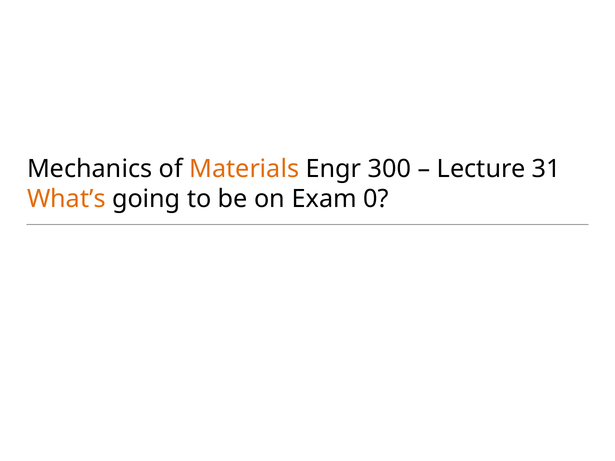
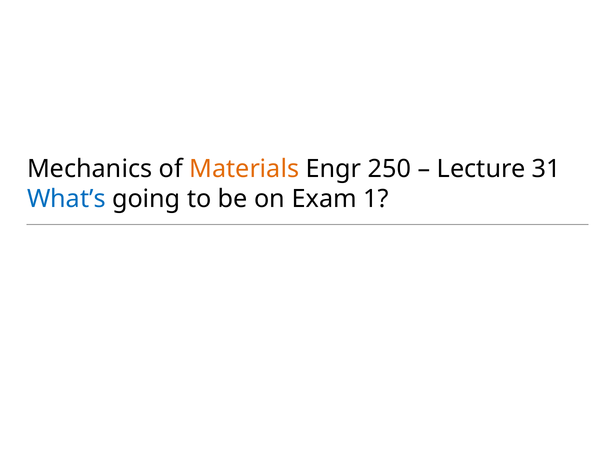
300: 300 -> 250
What’s colour: orange -> blue
0: 0 -> 1
